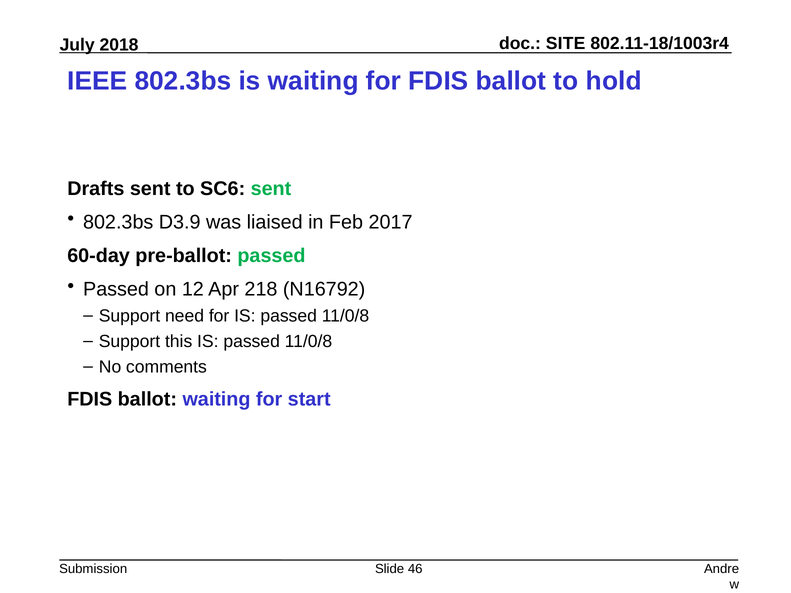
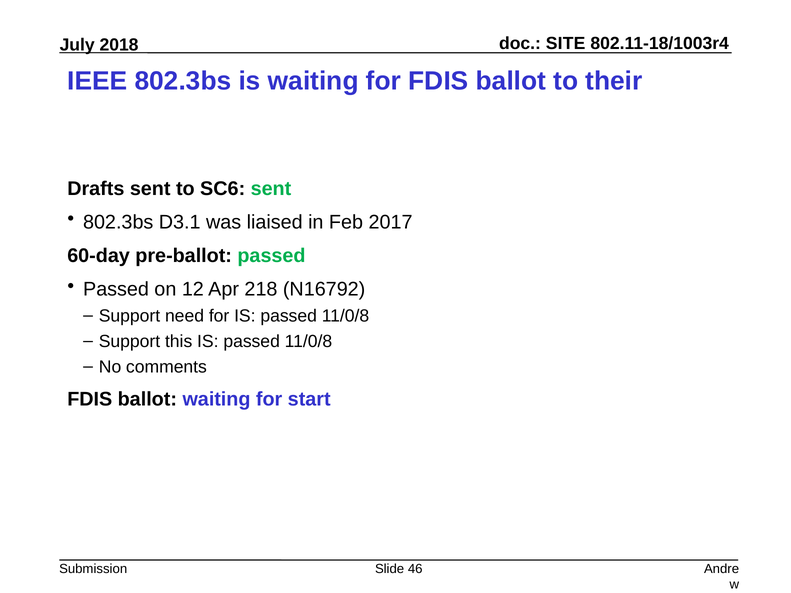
hold: hold -> their
D3.9: D3.9 -> D3.1
